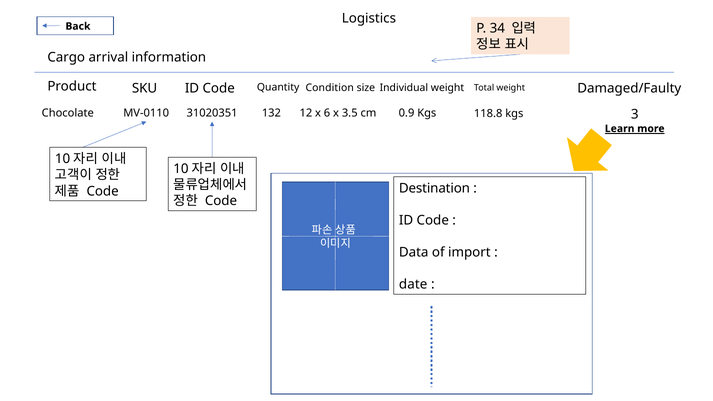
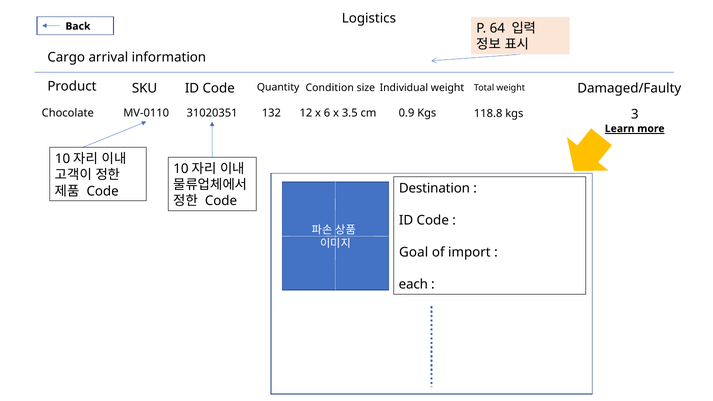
34: 34 -> 64
Data: Data -> Goal
date: date -> each
